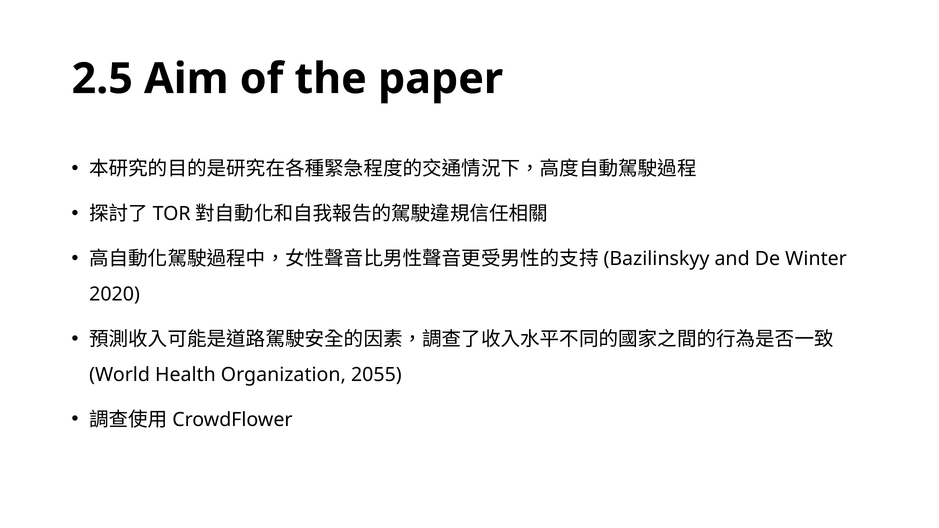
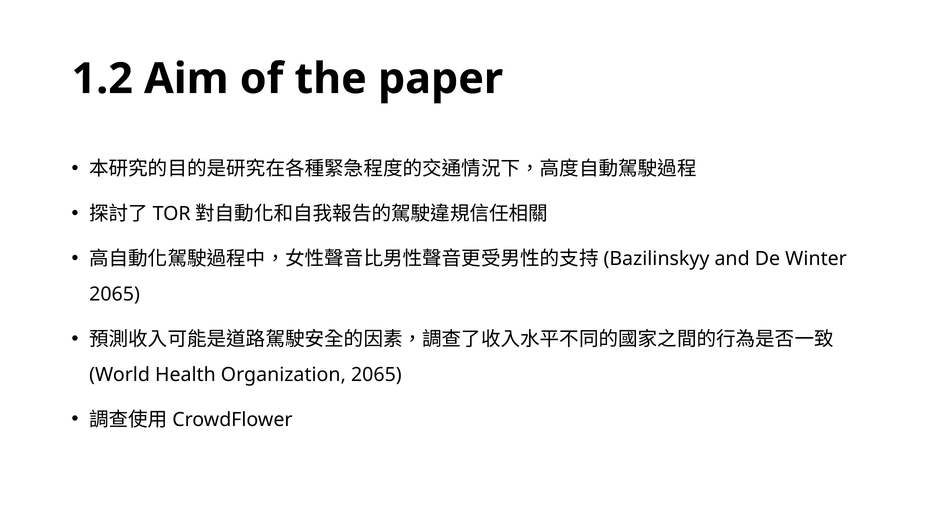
2.5: 2.5 -> 1.2
2020 at (115, 294): 2020 -> 2065
Organization 2055: 2055 -> 2065
